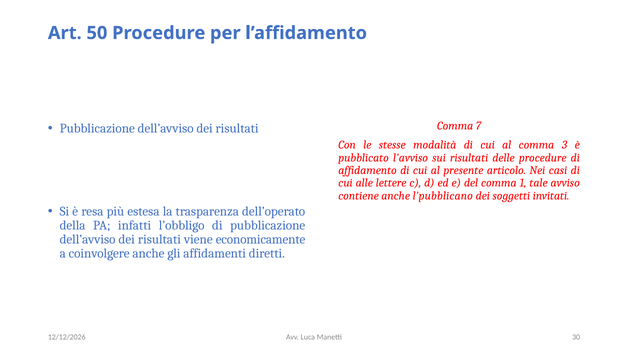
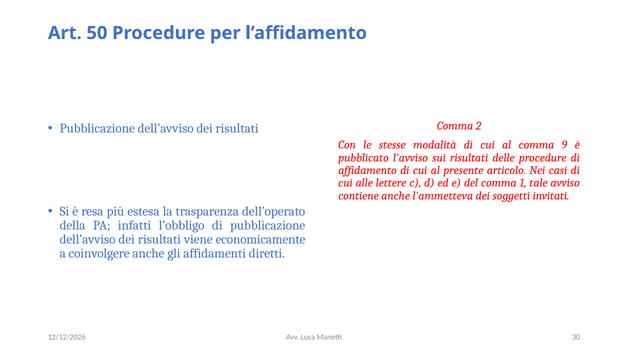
7: 7 -> 2
3: 3 -> 9
l'pubblicano: l'pubblicano -> l'ammetteva
